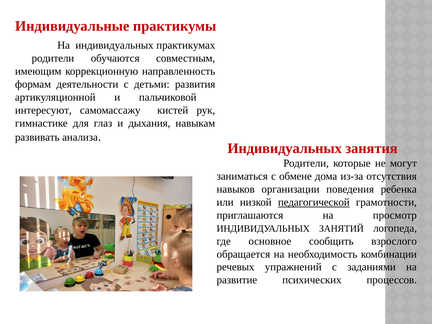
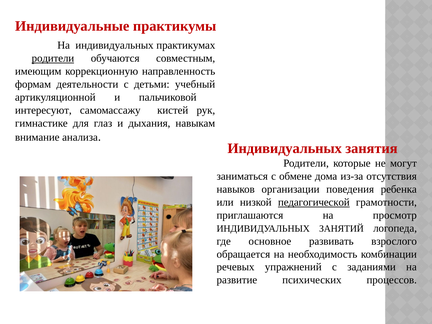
родители at (53, 58) underline: none -> present
развития: развития -> учебный
развивать: развивать -> внимание
сообщить: сообщить -> развивать
